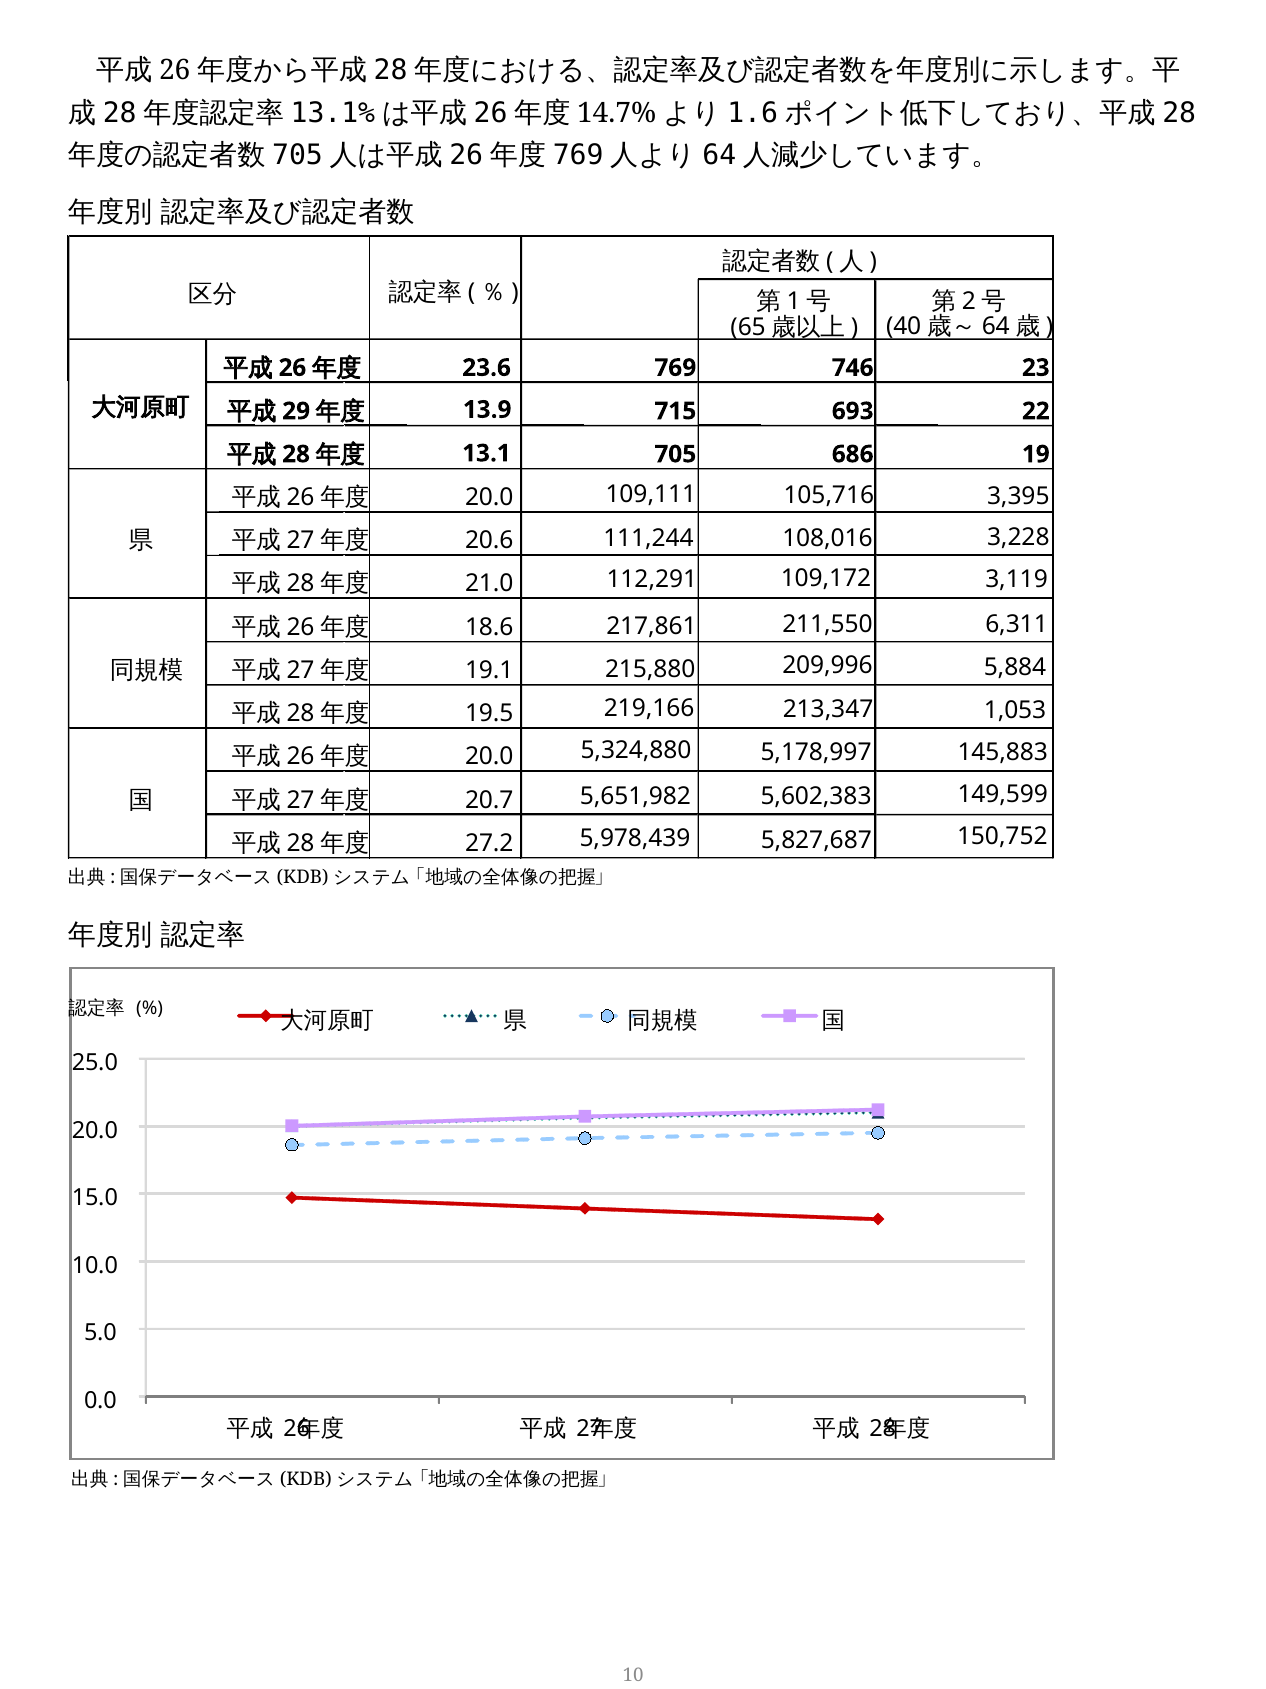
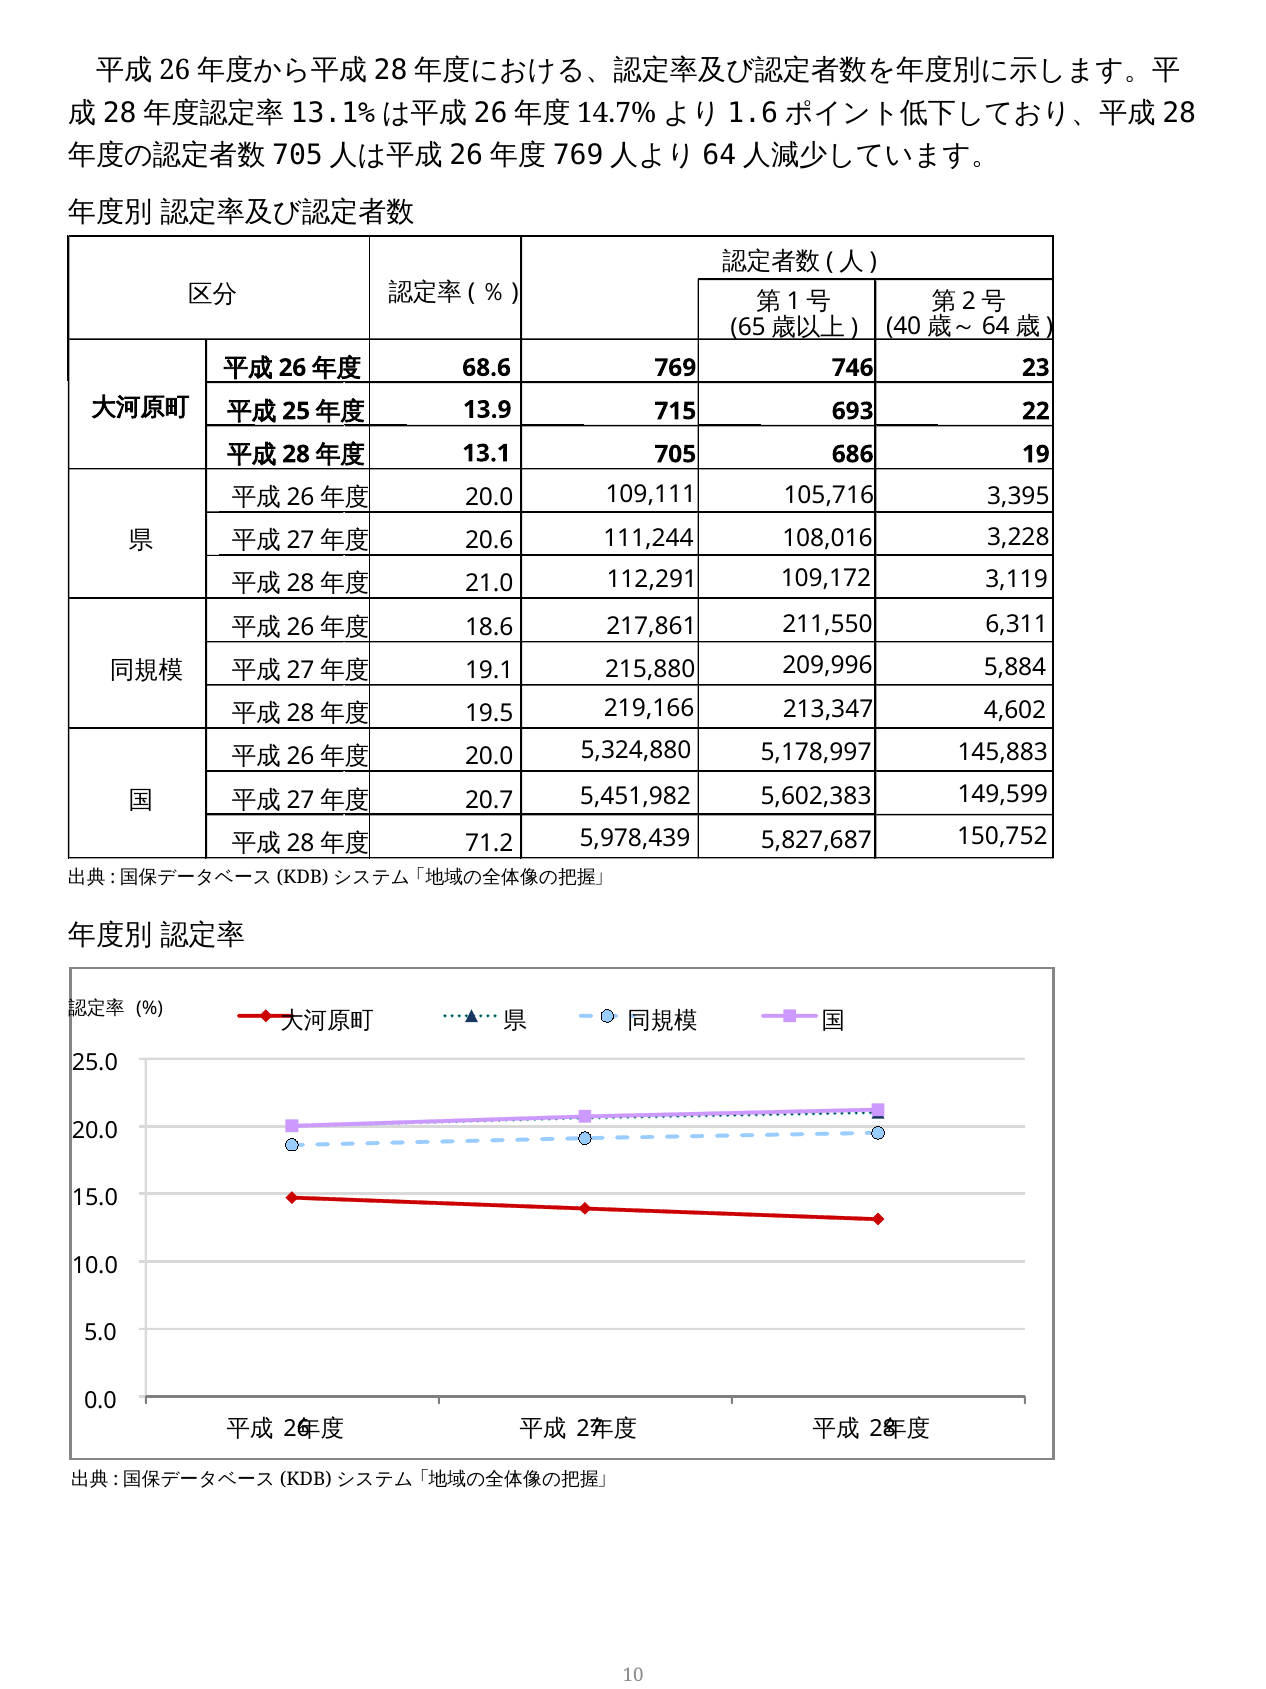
23.6: 23.6 -> 68.6
29: 29 -> 25
1,053: 1,053 -> 4,602
5,651,982: 5,651,982 -> 5,451,982
27.2: 27.2 -> 71.2
